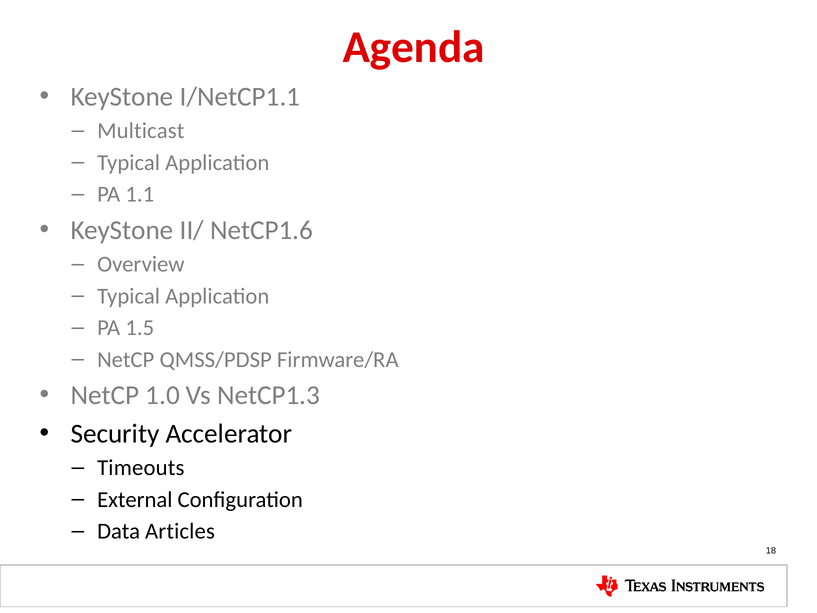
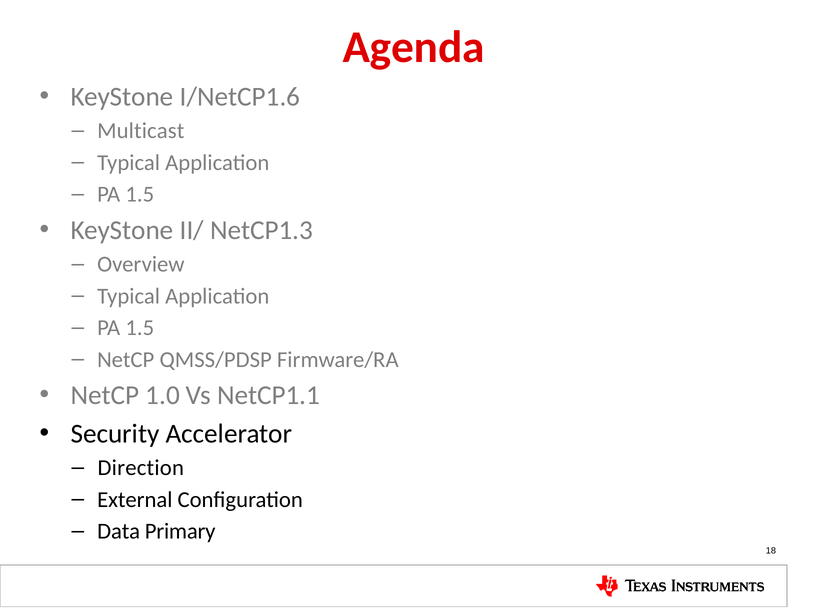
I/NetCP1.1: I/NetCP1.1 -> I/NetCP1.6
1.1 at (140, 194): 1.1 -> 1.5
NetCP1.6: NetCP1.6 -> NetCP1.3
NetCP1.3: NetCP1.3 -> NetCP1.1
Timeouts: Timeouts -> Direction
Articles: Articles -> Primary
